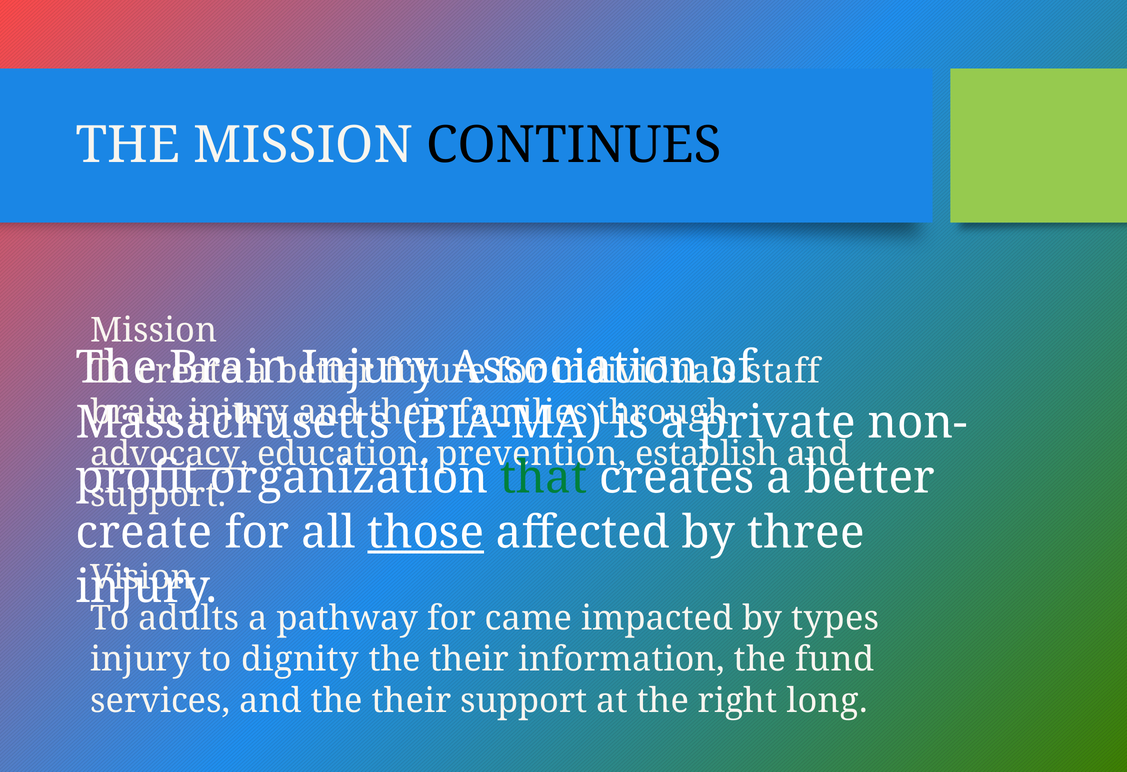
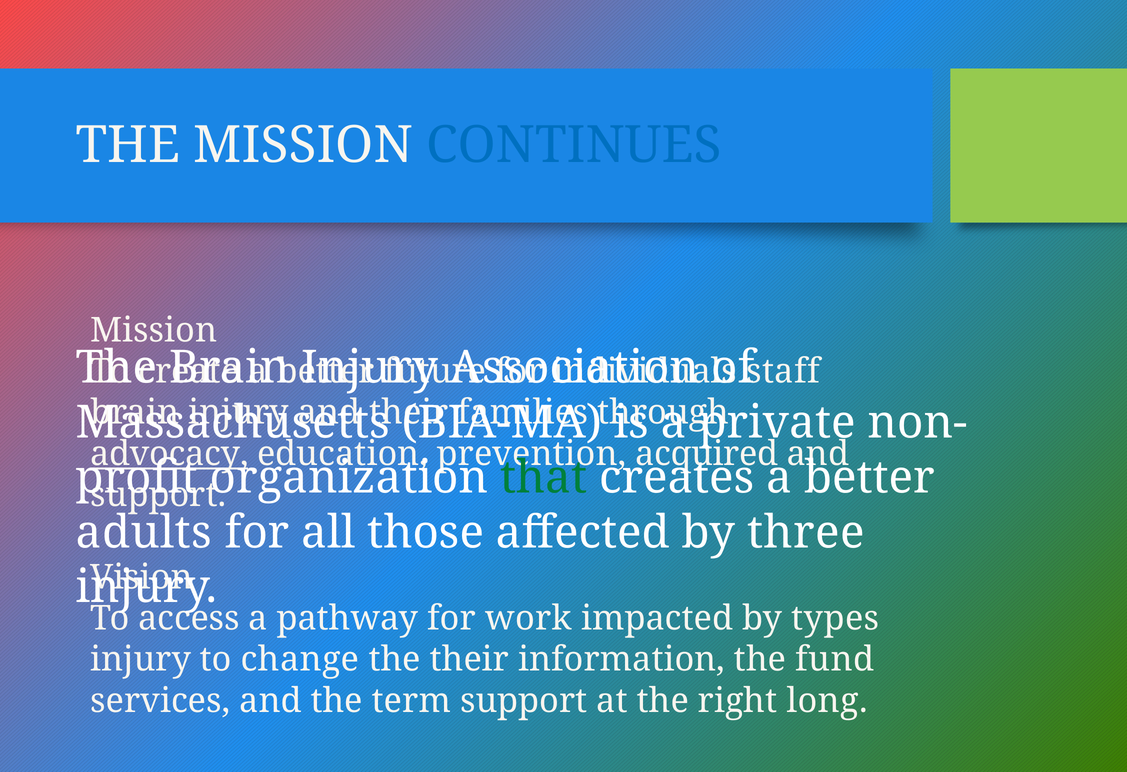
CONTINUES colour: black -> blue
establish: establish -> acquired
create at (144, 532): create -> adults
those underline: present -> none
adults: adults -> access
came: came -> work
dignity: dignity -> change
and the their: their -> term
